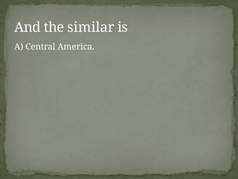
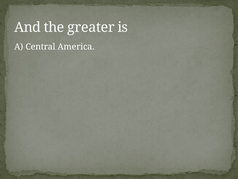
similar: similar -> greater
